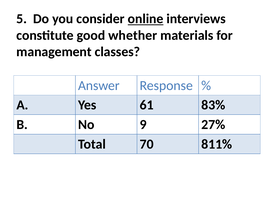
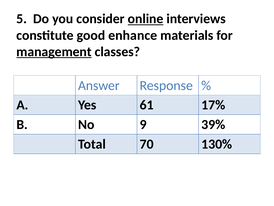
whether: whether -> enhance
management underline: none -> present
83%: 83% -> 17%
27%: 27% -> 39%
811%: 811% -> 130%
